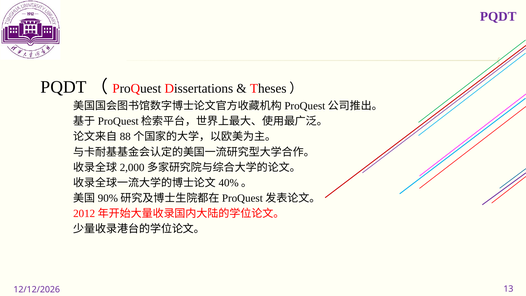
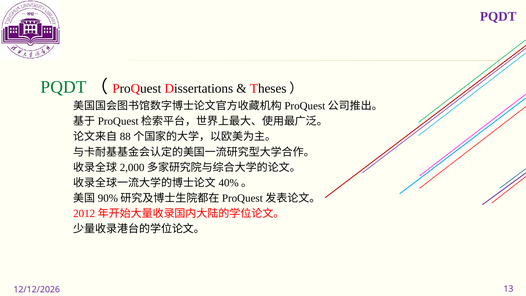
PQDT at (64, 87) colour: black -> green
